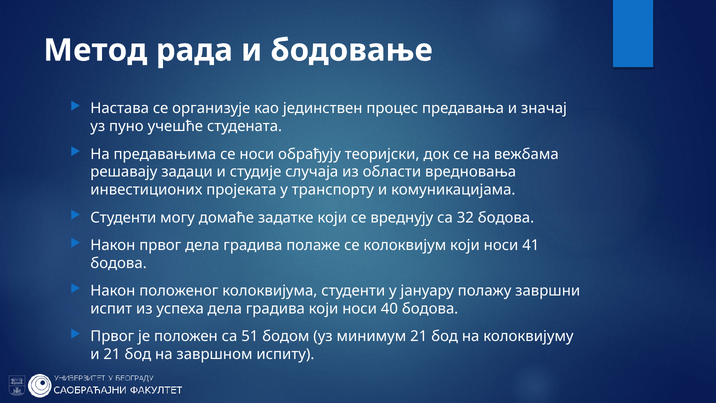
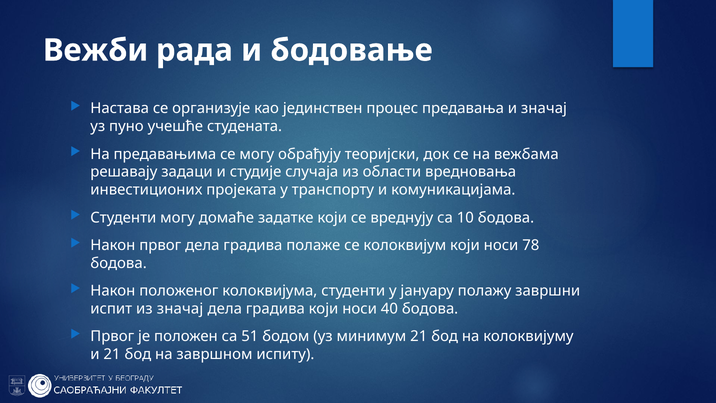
Метод: Метод -> Вежби
се носи: носи -> могу
32: 32 -> 10
41: 41 -> 78
из успеха: успеха -> значај
